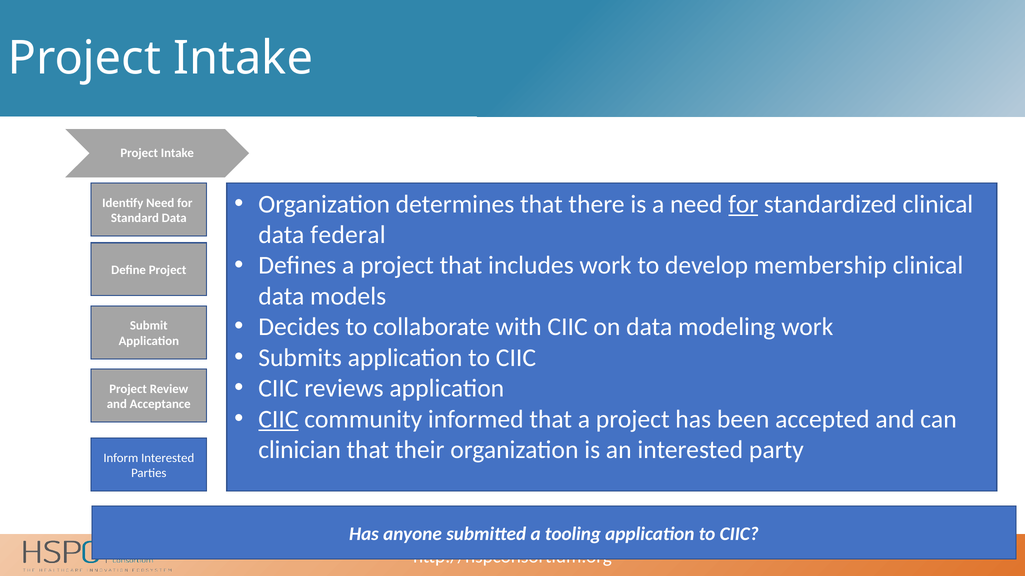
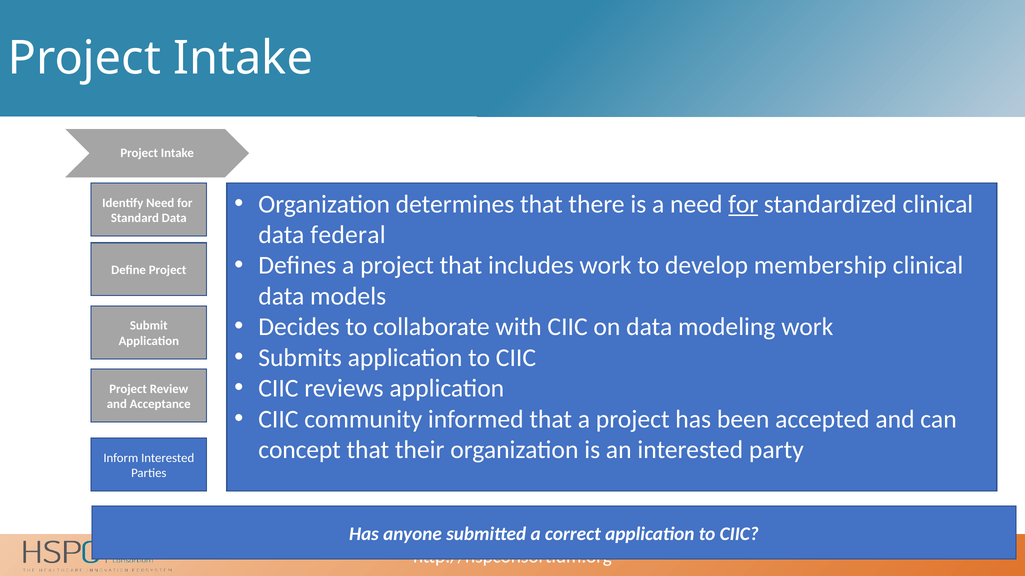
CIIC at (278, 420) underline: present -> none
clinician: clinician -> concept
tooling: tooling -> correct
